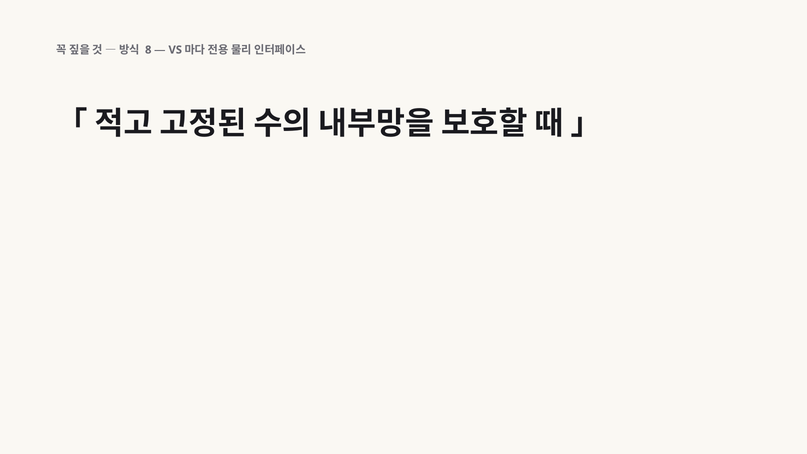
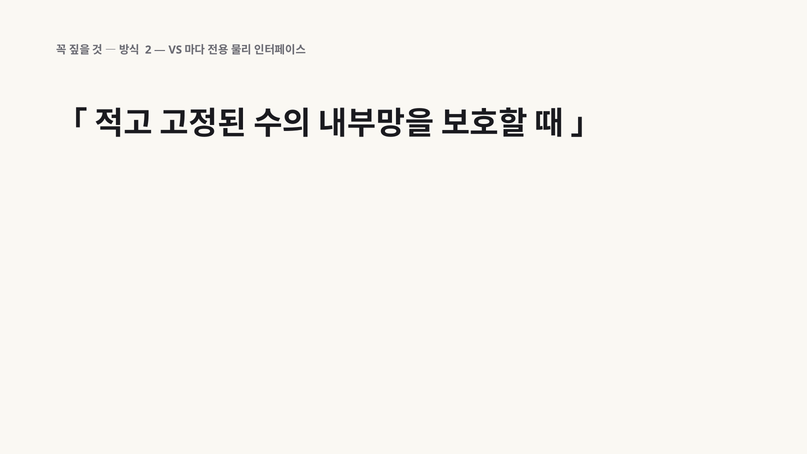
8: 8 -> 2
